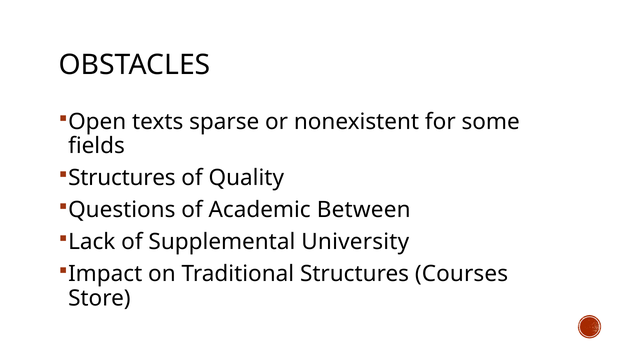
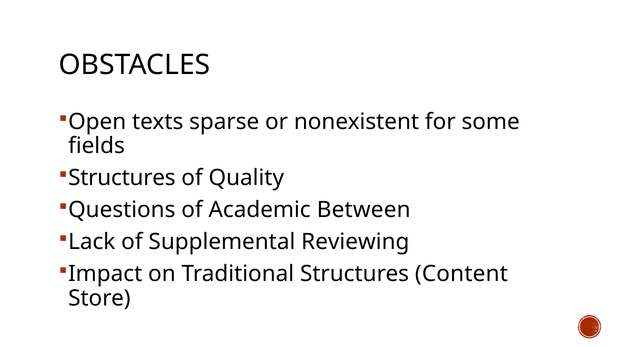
University: University -> Reviewing
Courses: Courses -> Content
